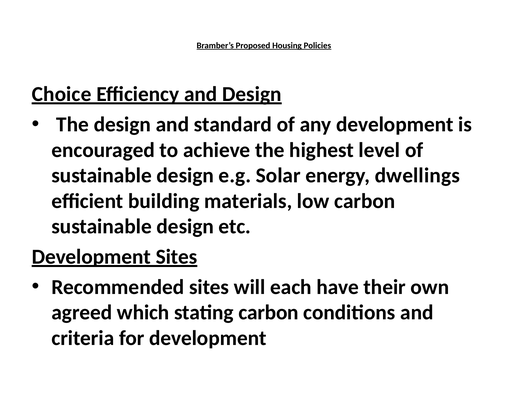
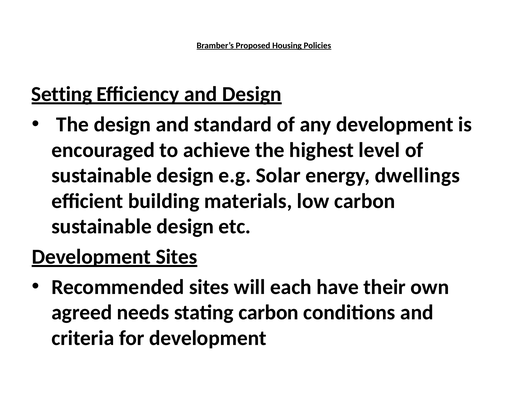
Choice: Choice -> Setting
which: which -> needs
